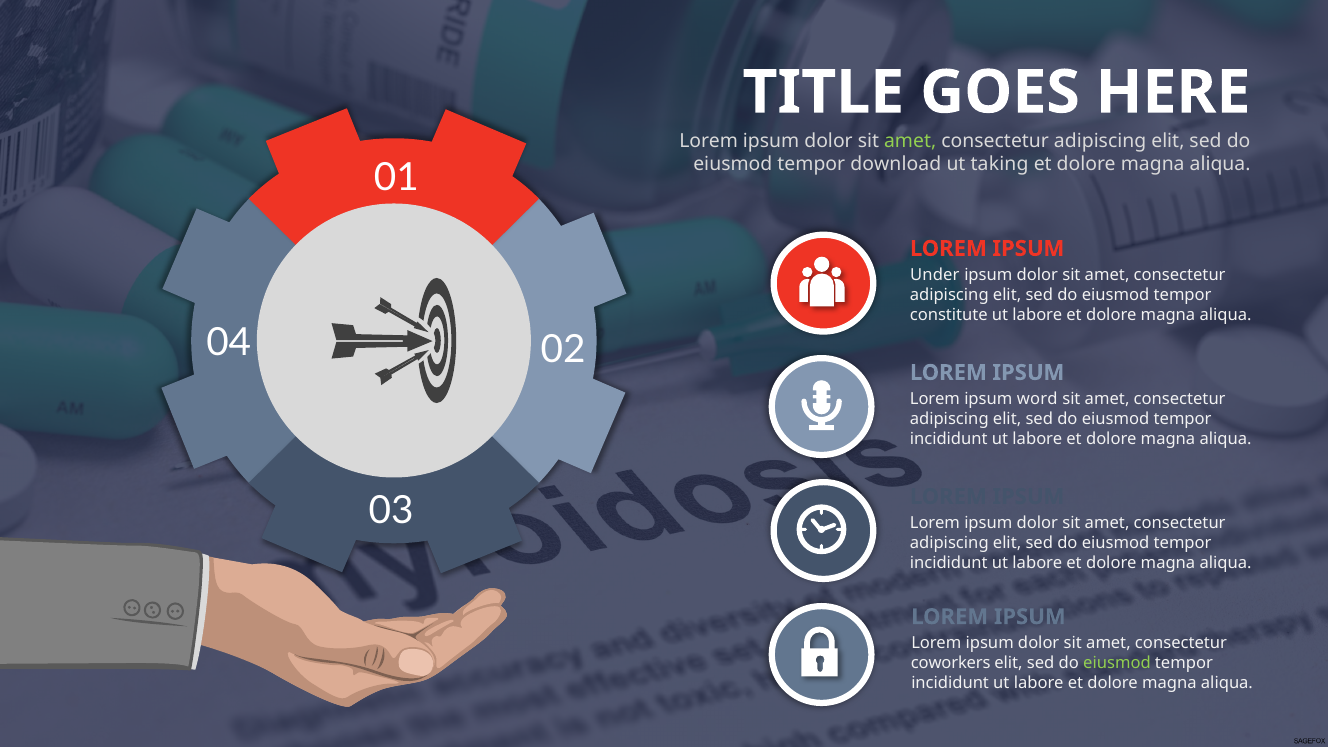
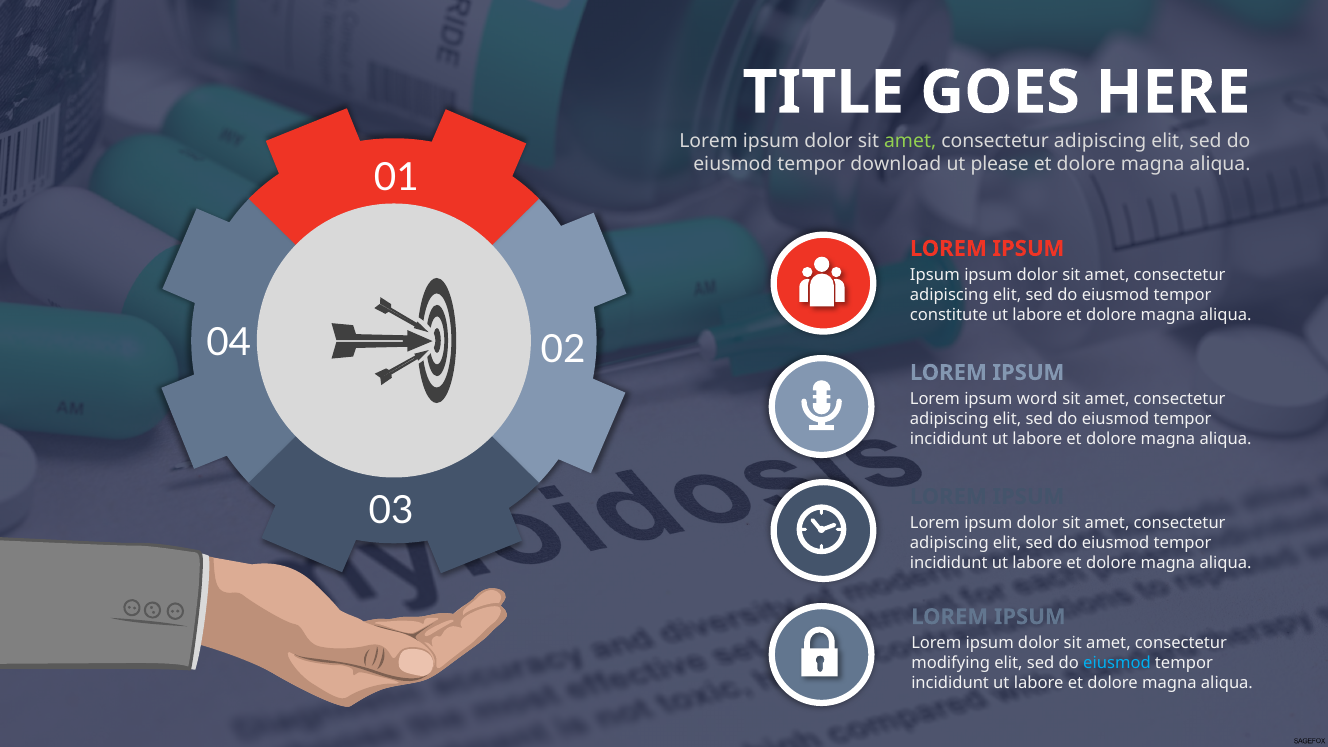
taking: taking -> please
Under at (935, 275): Under -> Ipsum
coworkers: coworkers -> modifying
eiusmod at (1117, 663) colour: light green -> light blue
